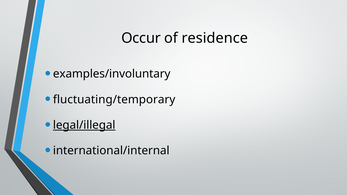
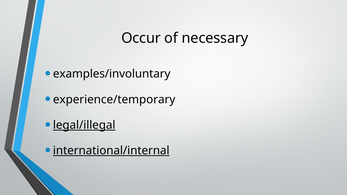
residence: residence -> necessary
fluctuating/temporary: fluctuating/temporary -> experience/temporary
international/internal underline: none -> present
